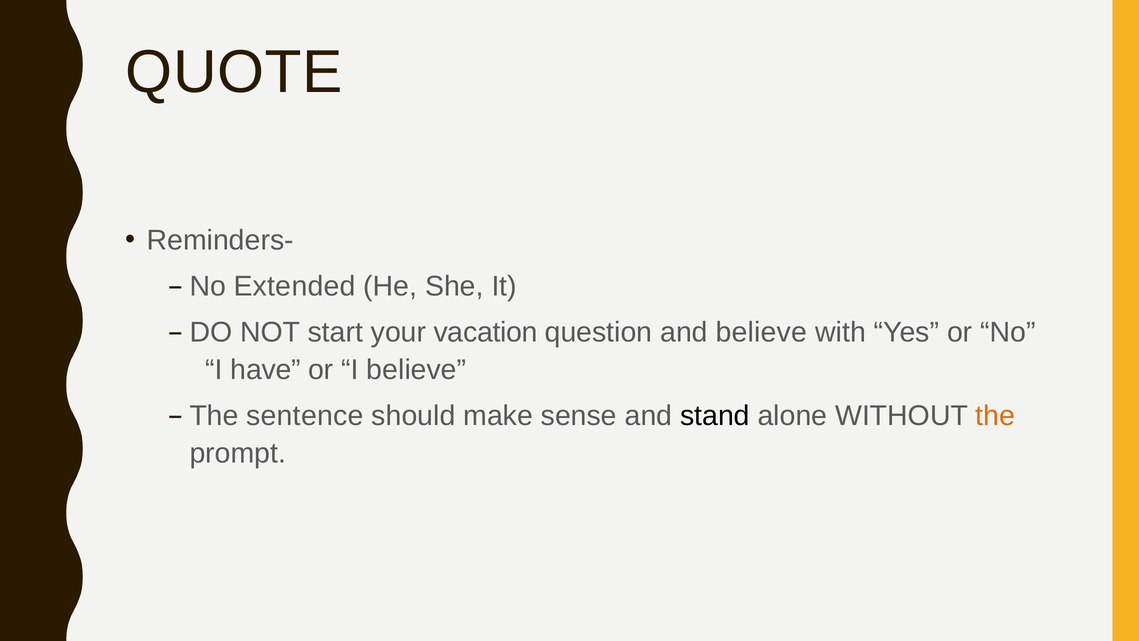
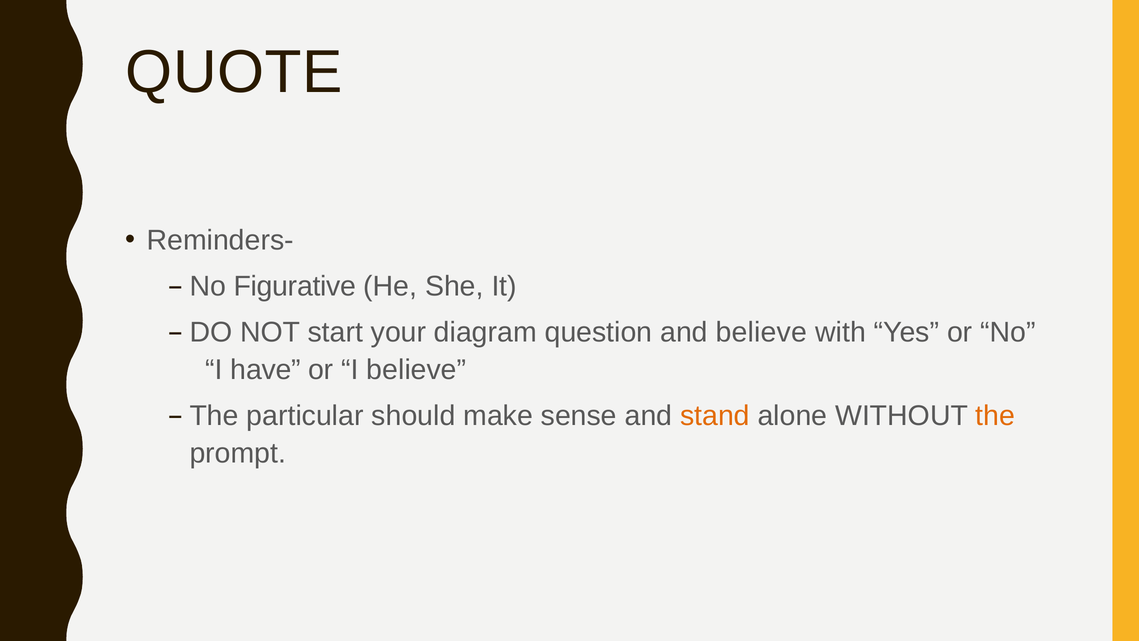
Extended: Extended -> Figurative
vacation: vacation -> diagram
sentence: sentence -> particular
stand colour: black -> orange
